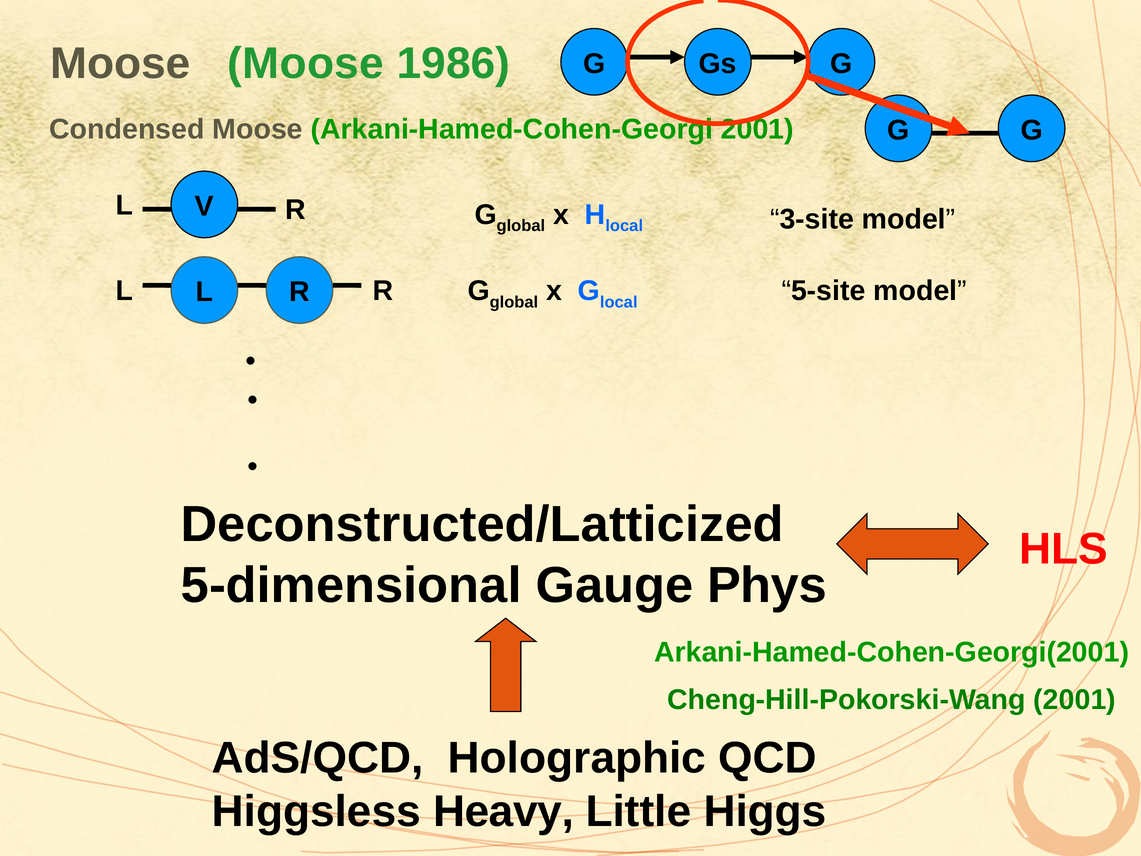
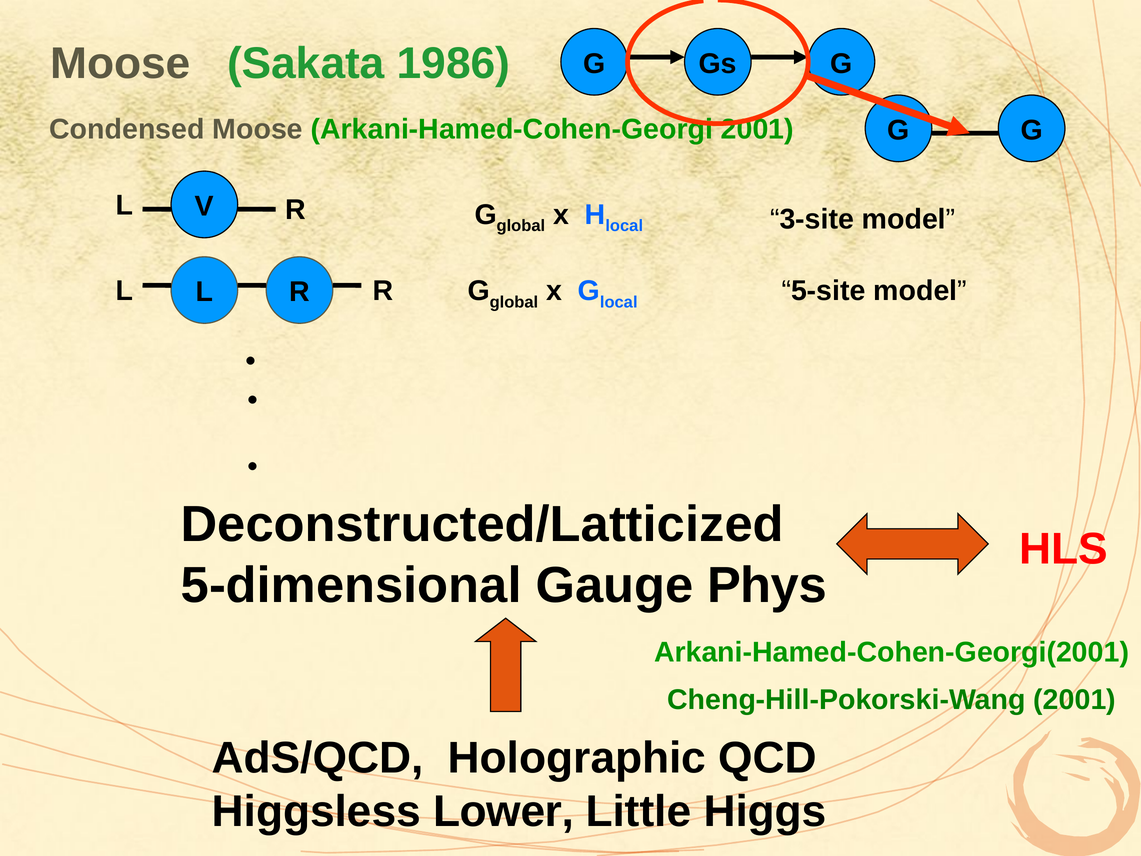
Moose Moose: Moose -> Sakata
Heavy: Heavy -> Lower
